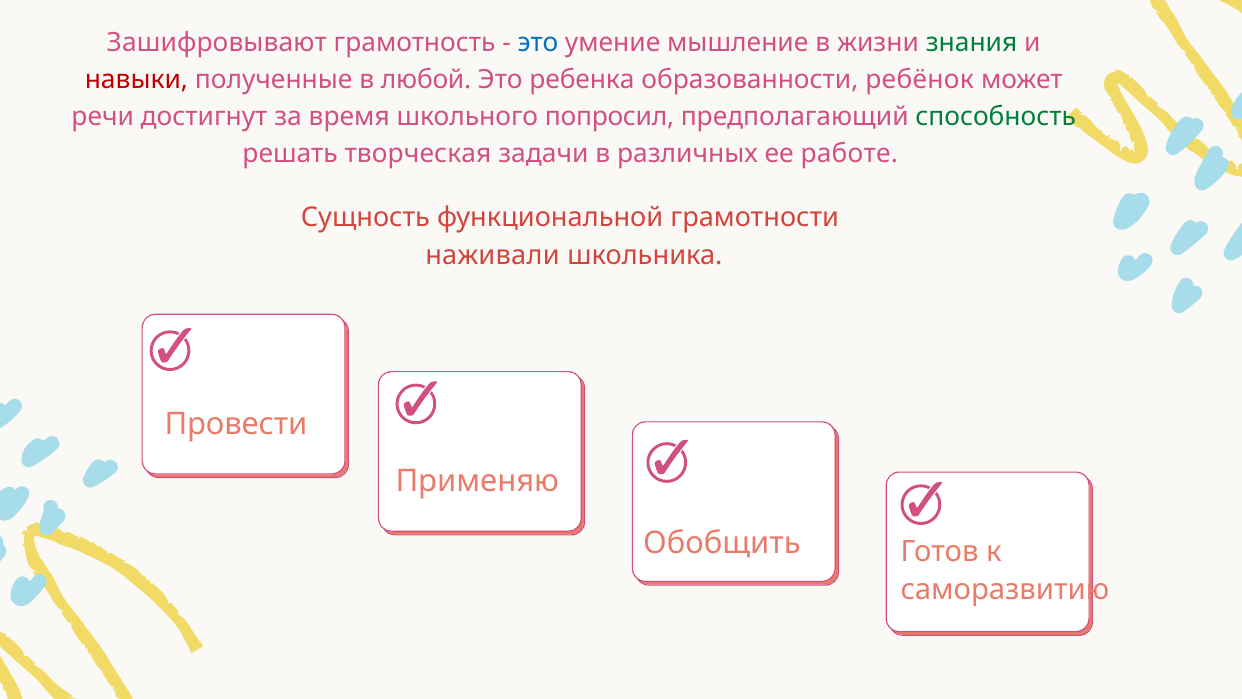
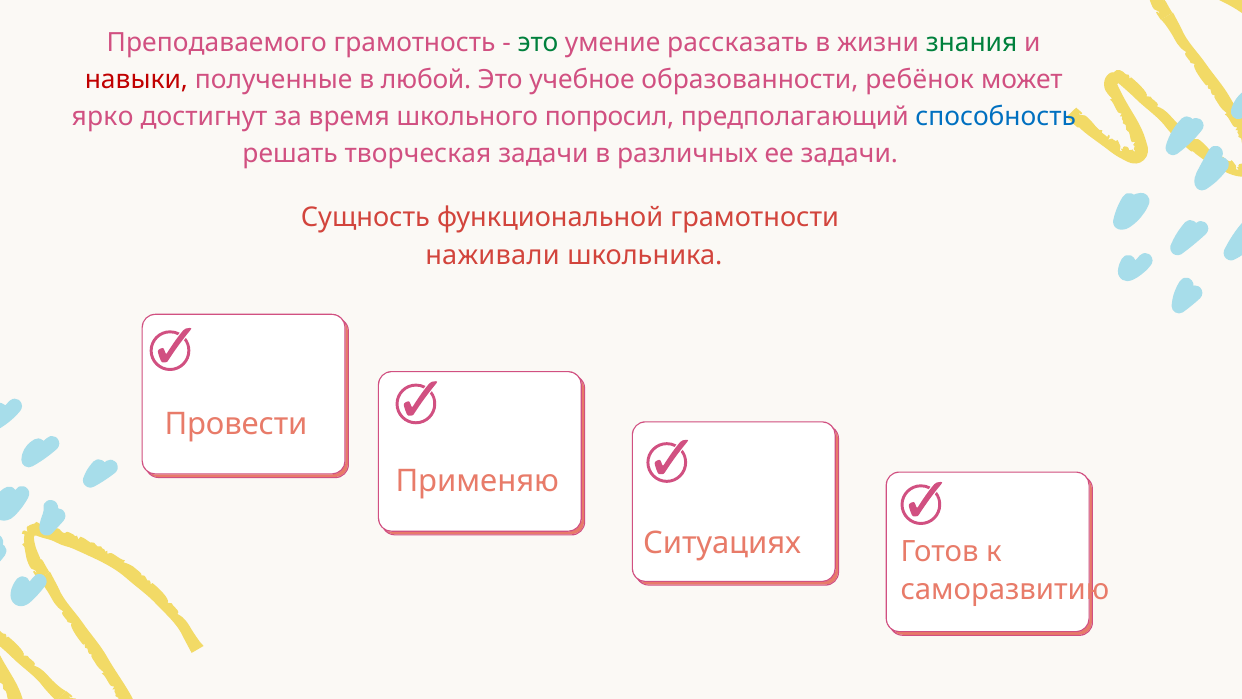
Зашифровывают: Зашифровывают -> Преподаваемого
это at (538, 43) colour: blue -> green
мышление: мышление -> рассказать
ребенка: ребенка -> учебное
речи: речи -> ярко
способность colour: green -> blue
ее работе: работе -> задачи
Обобщить: Обобщить -> Ситуациях
